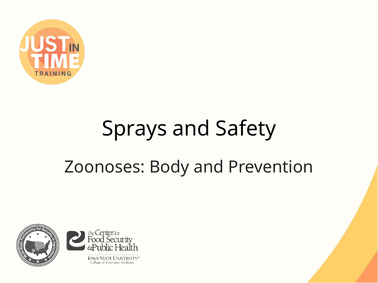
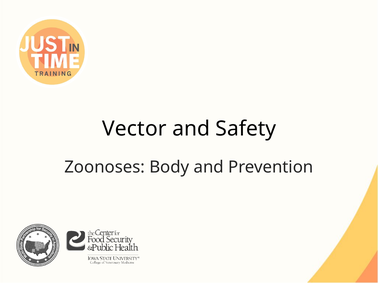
Sprays: Sprays -> Vector
